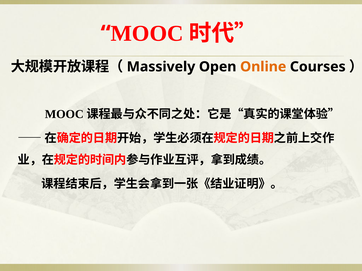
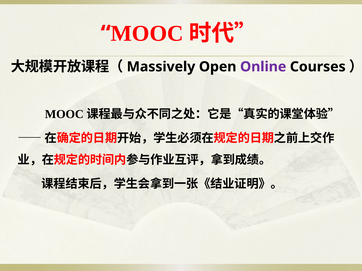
Online colour: orange -> purple
